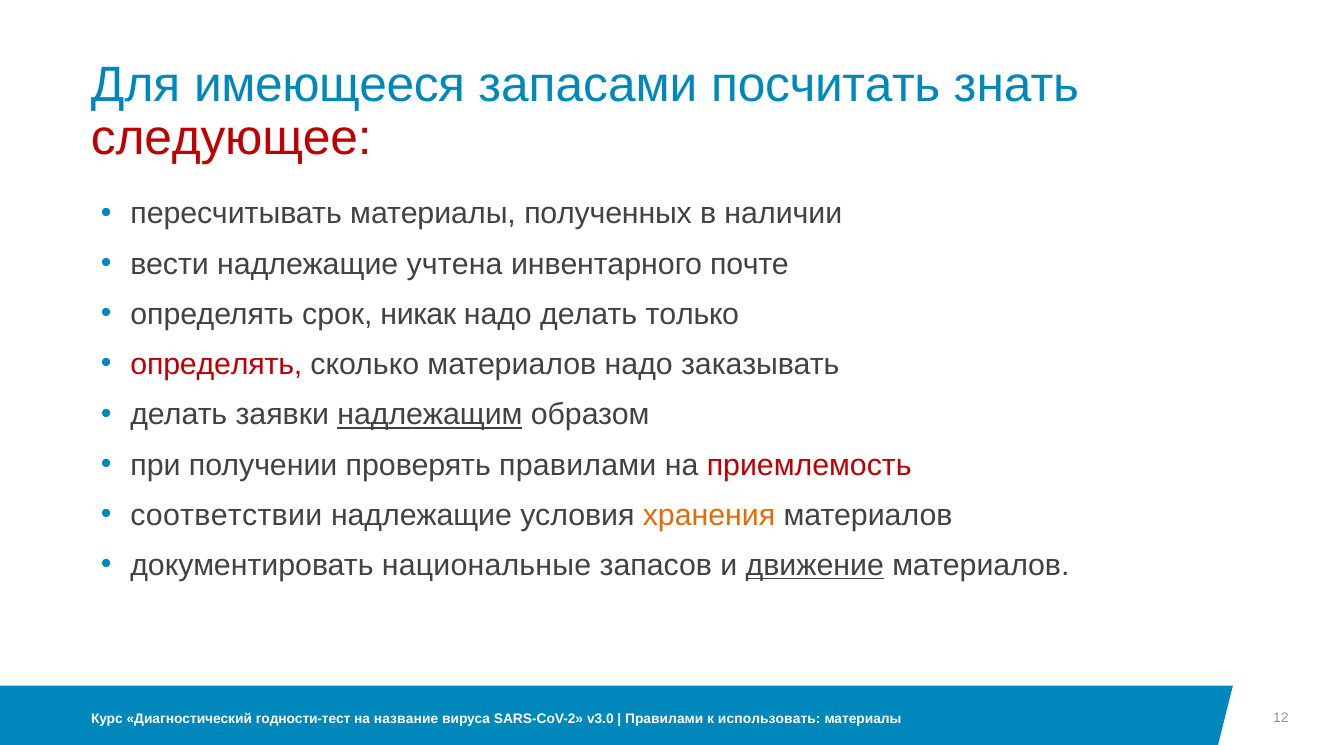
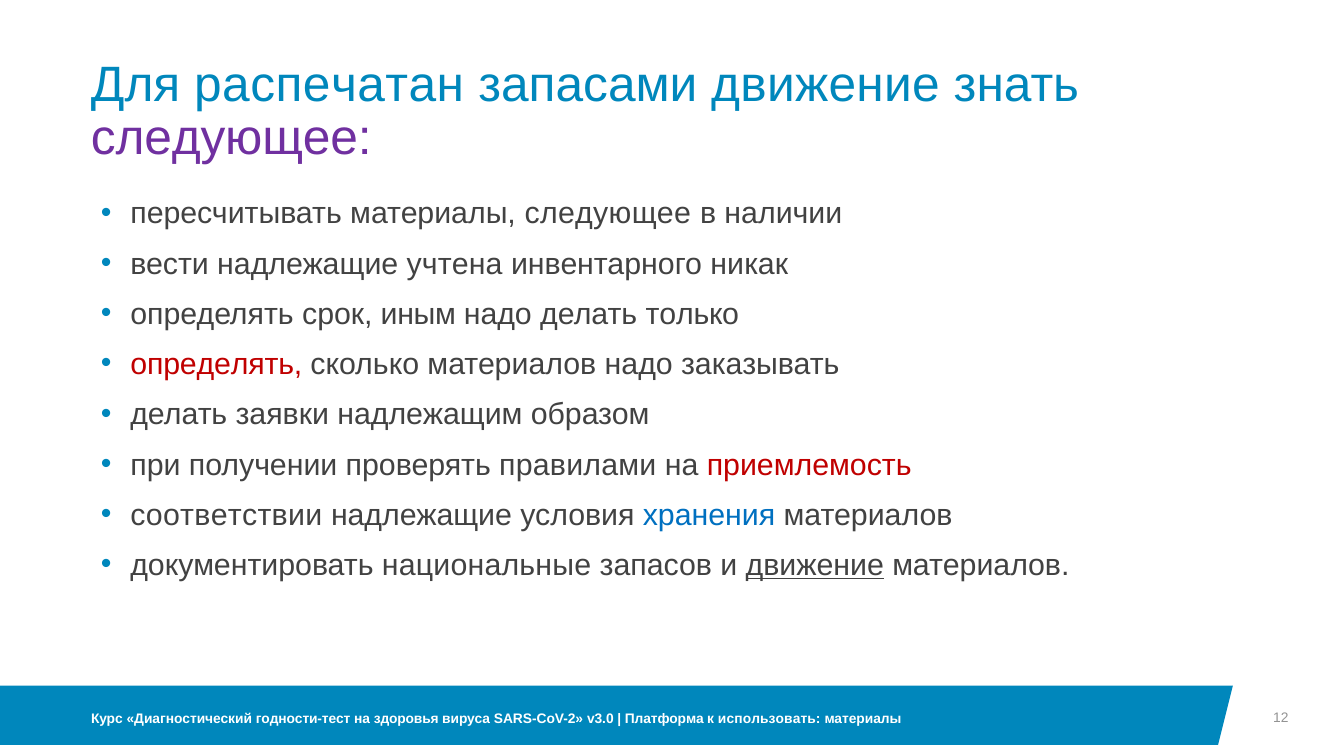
имеющееся: имеющееся -> распечатан
запасами посчитать: посчитать -> движение
следующее at (231, 138) colour: red -> purple
материалы полученных: полученных -> следующее
почте: почте -> никак
никак: никак -> иным
надлежащим underline: present -> none
хранения colour: orange -> blue
название: название -> здоровья
Правилами at (664, 718): Правилами -> Платформа
